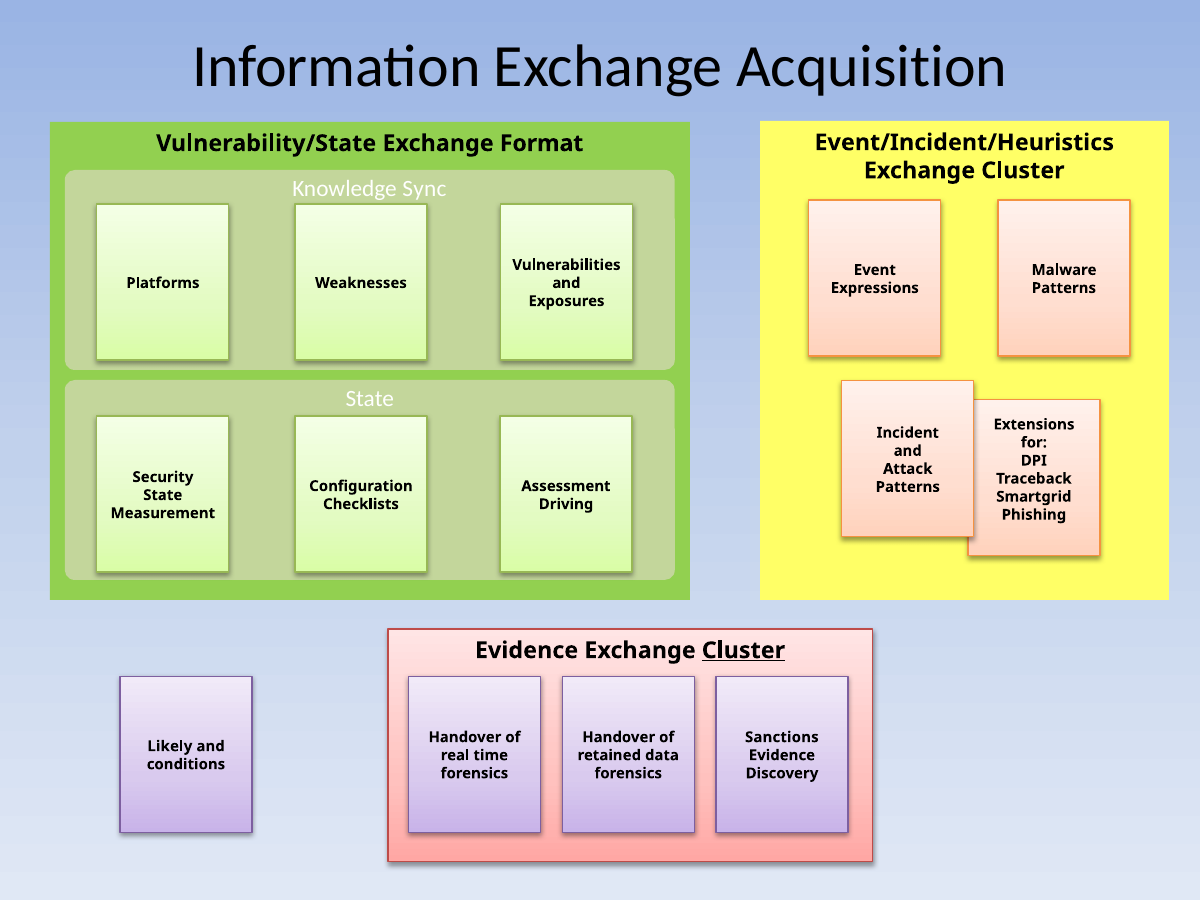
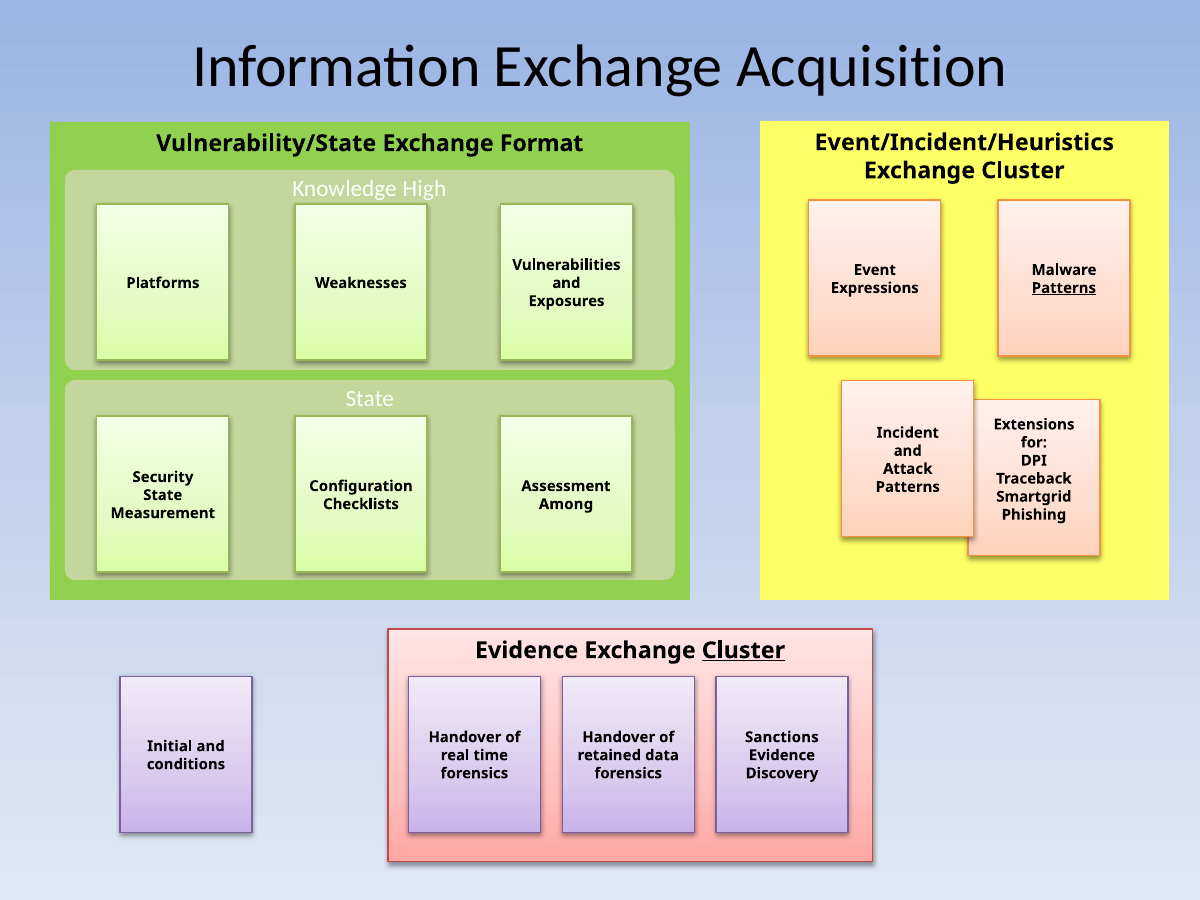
Sync: Sync -> High
Patterns at (1064, 288) underline: none -> present
Driving: Driving -> Among
Likely: Likely -> Initial
